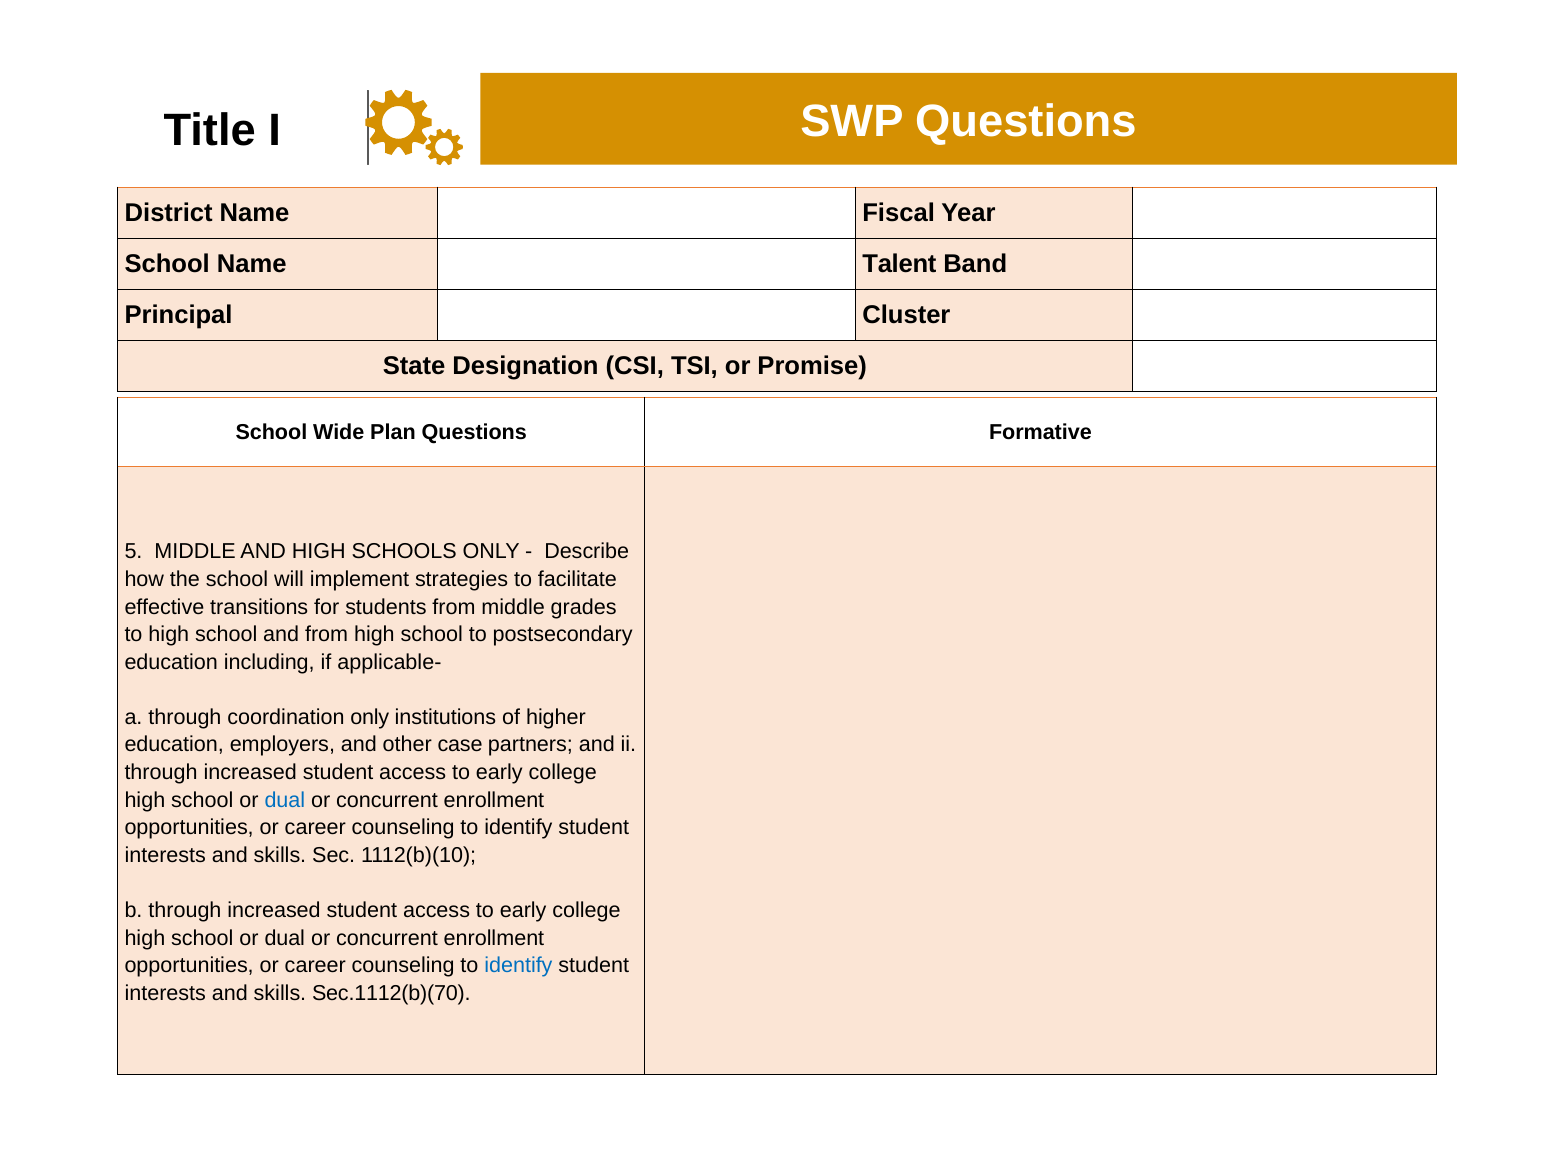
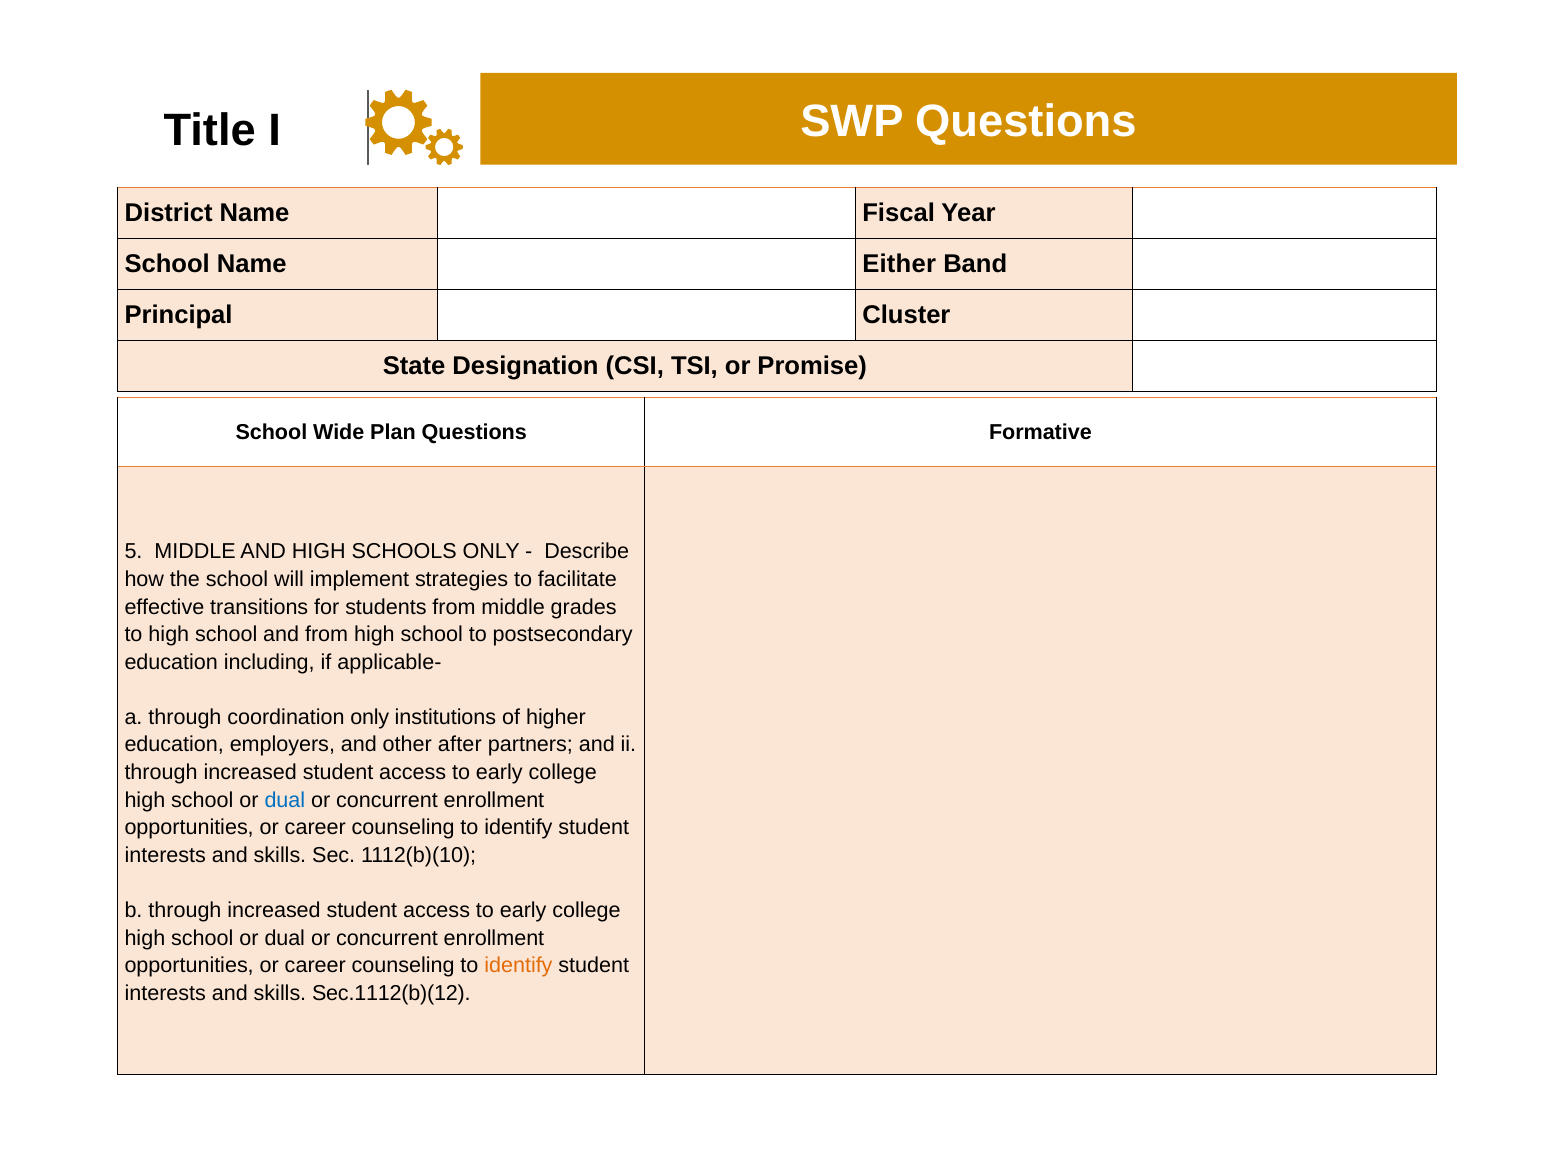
Talent: Talent -> Either
case: case -> after
identify at (518, 965) colour: blue -> orange
Sec.1112(b)(70: Sec.1112(b)(70 -> Sec.1112(b)(12
